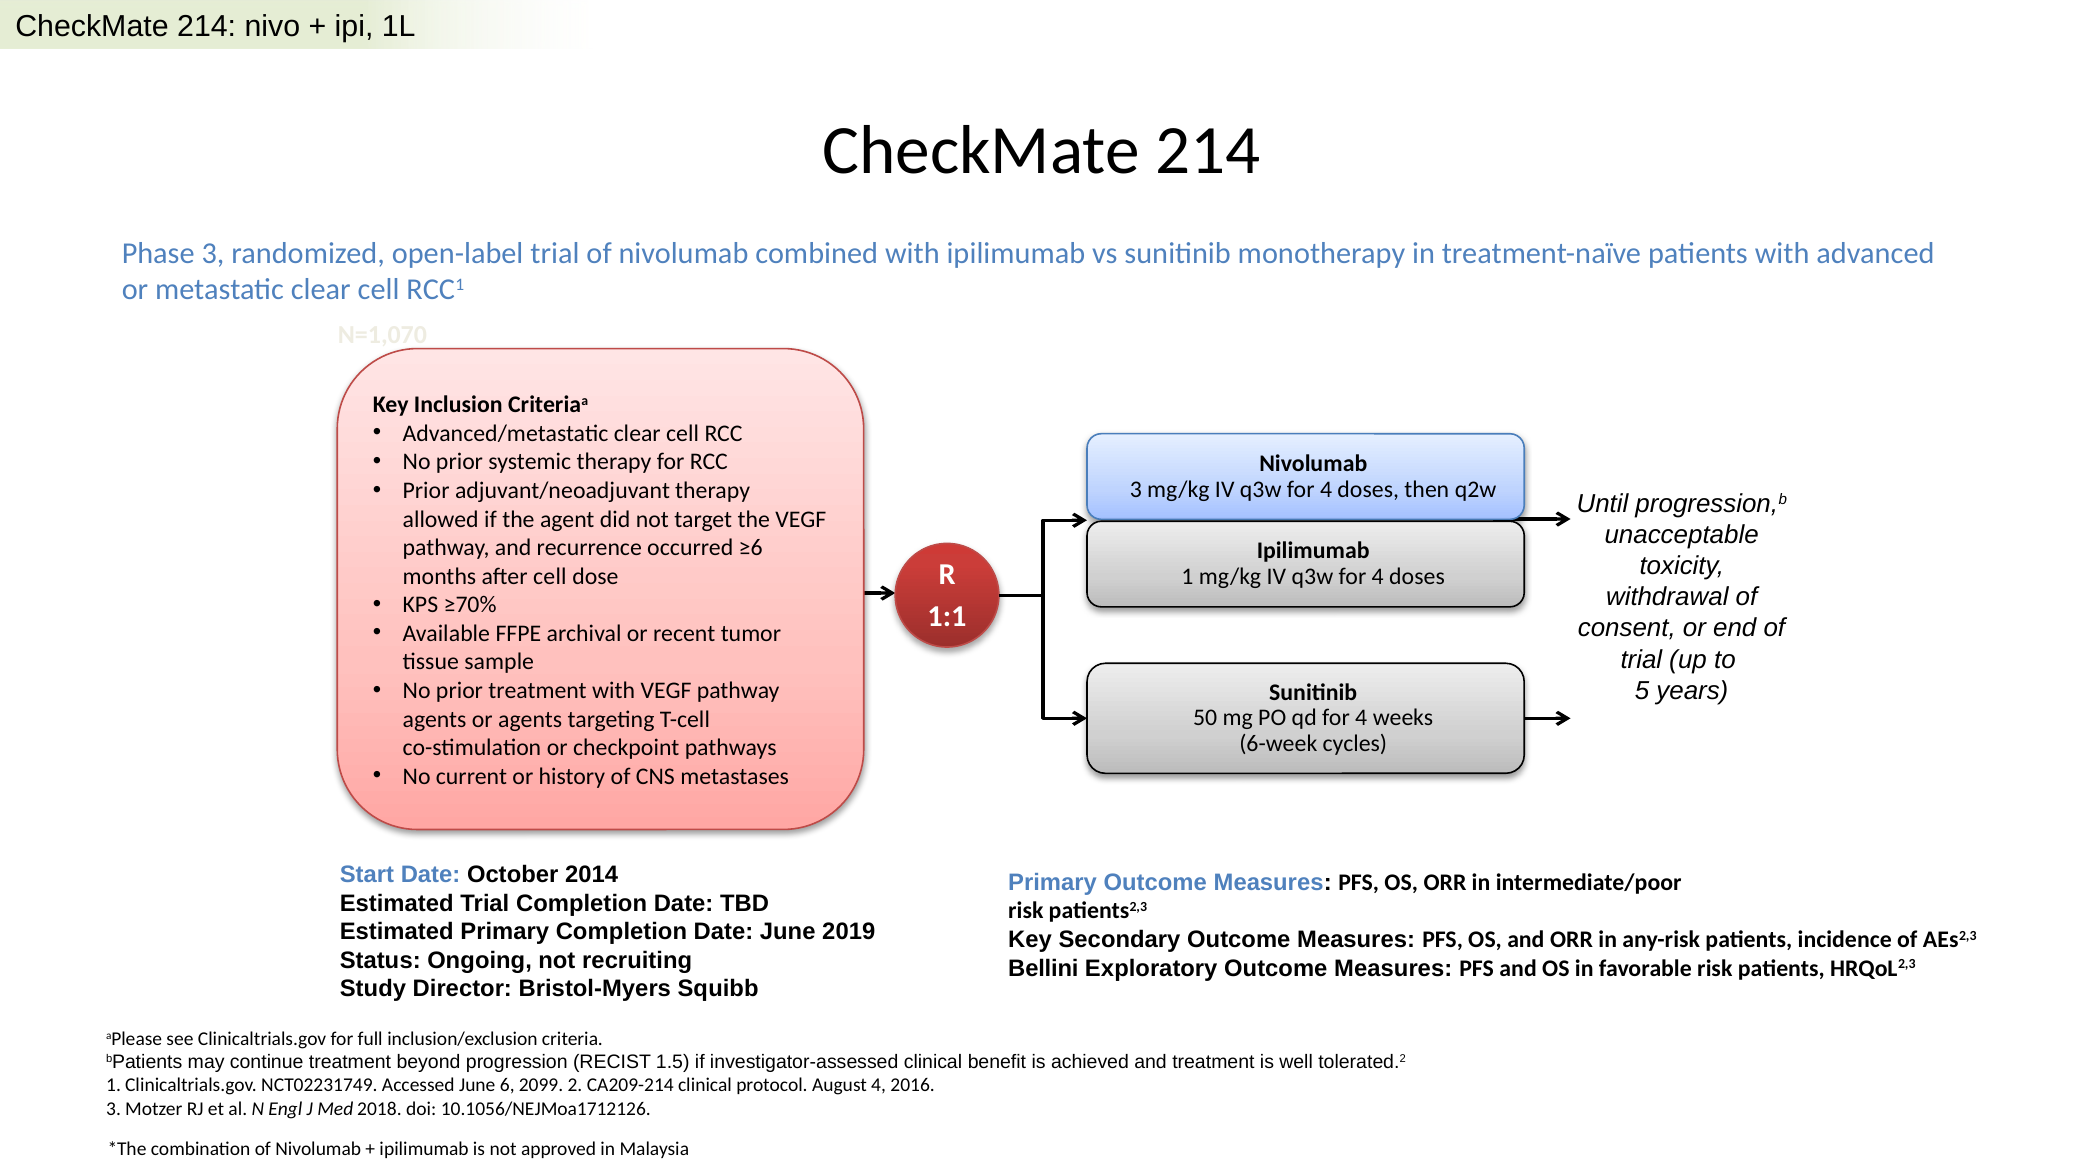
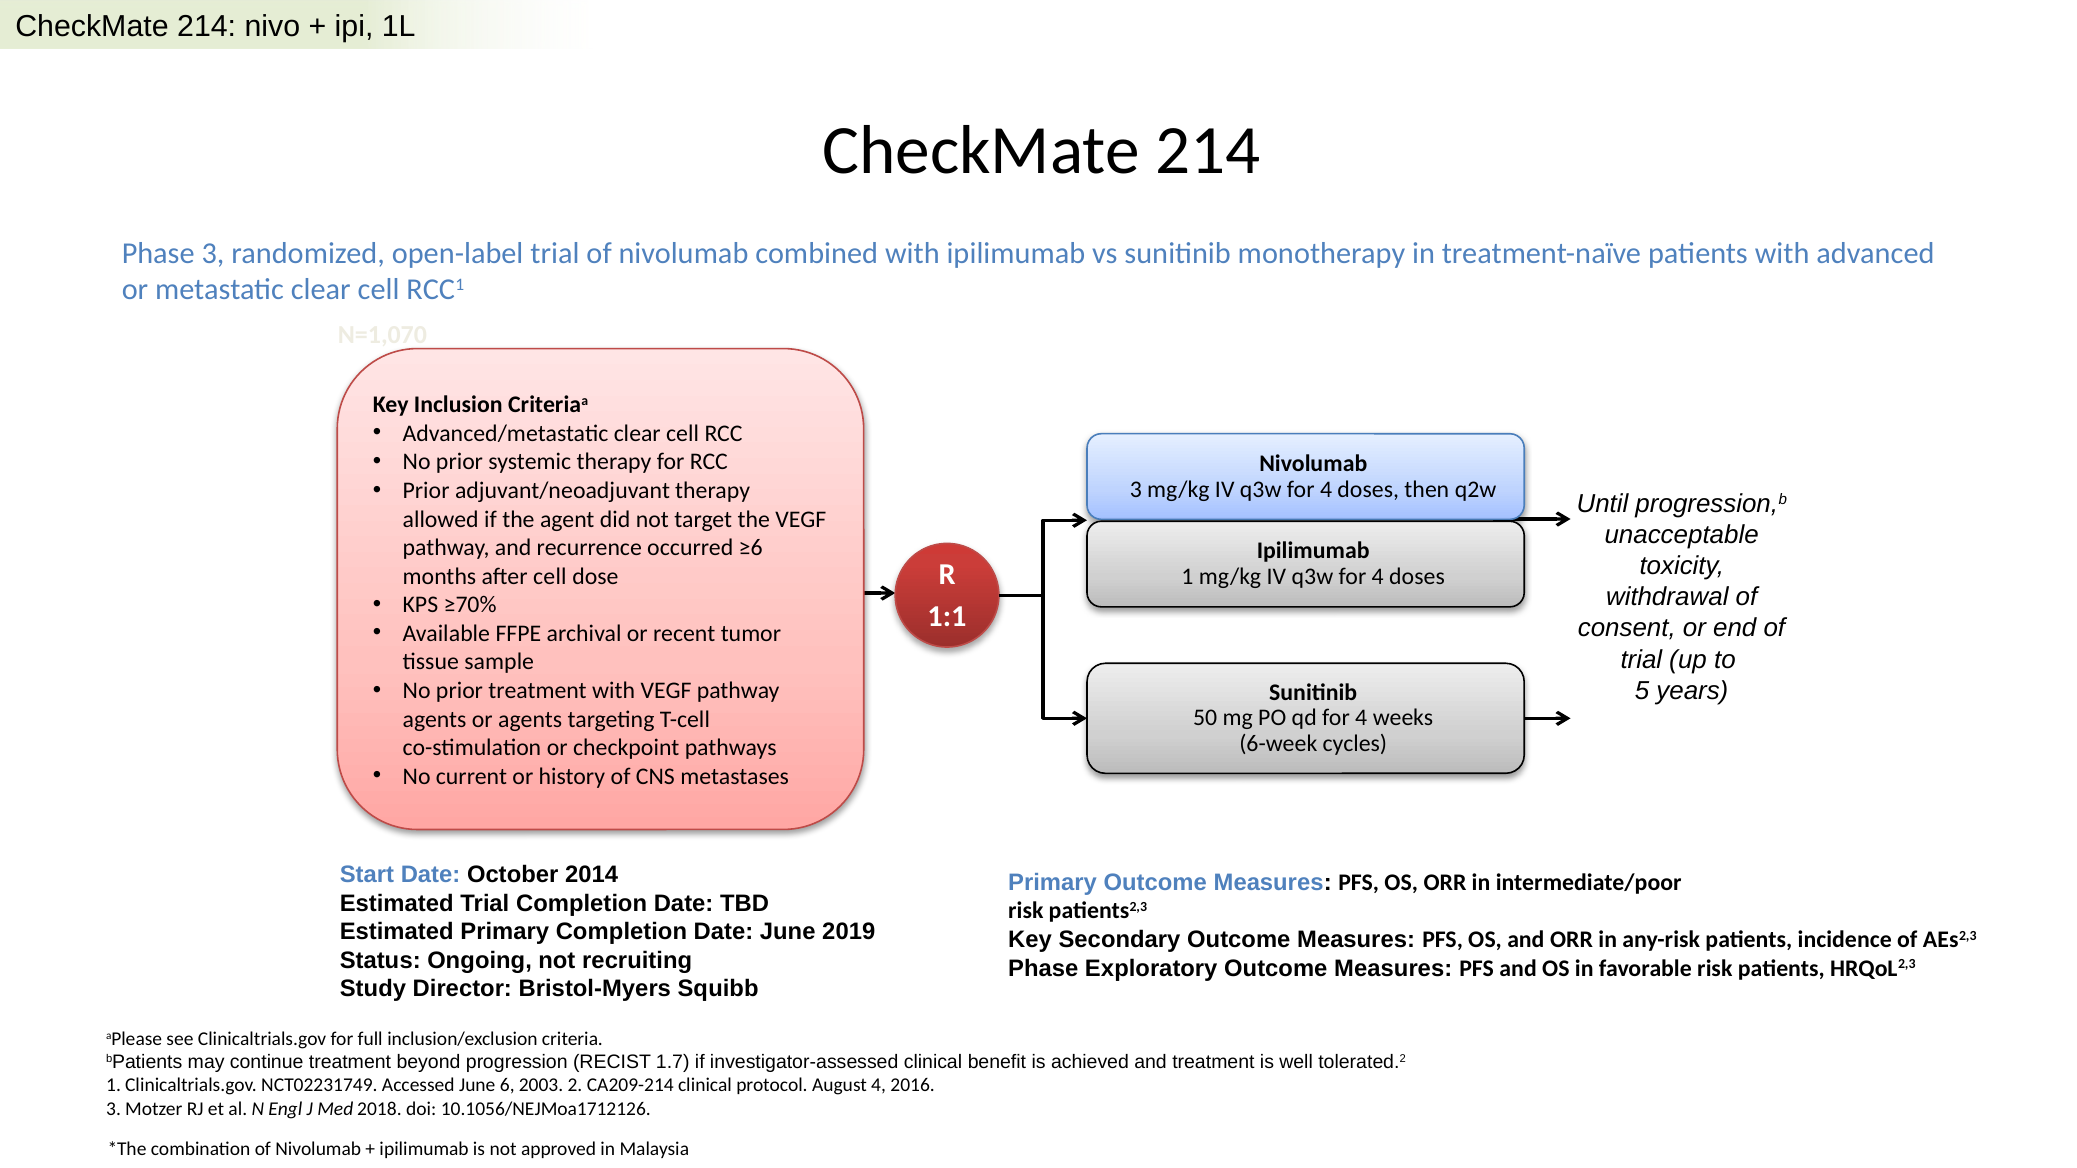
Bellini at (1043, 968): Bellini -> Phase
1.5: 1.5 -> 1.7
2099: 2099 -> 2003
